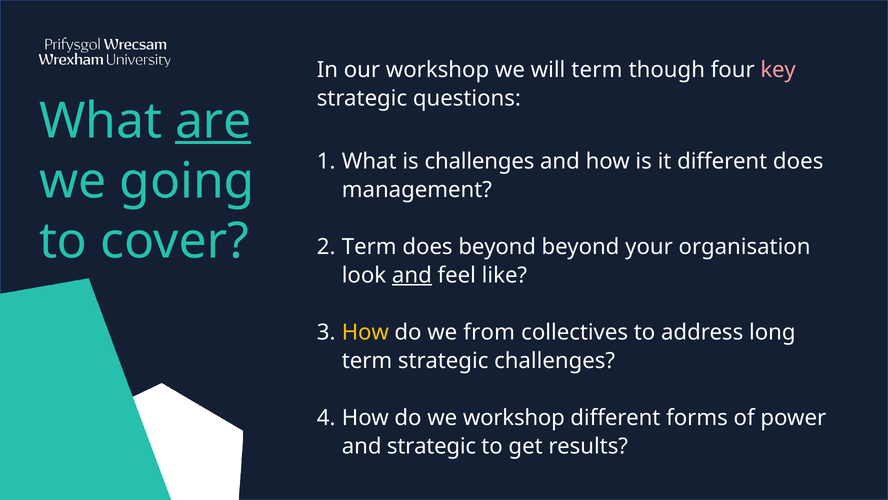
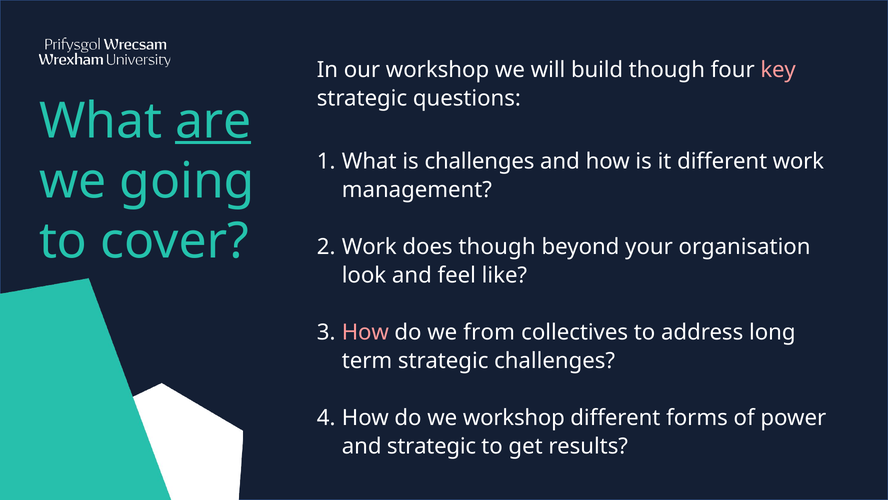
will term: term -> build
different does: does -> work
Term at (369, 247): Term -> Work
does beyond: beyond -> though
and at (412, 275) underline: present -> none
How at (365, 332) colour: yellow -> pink
